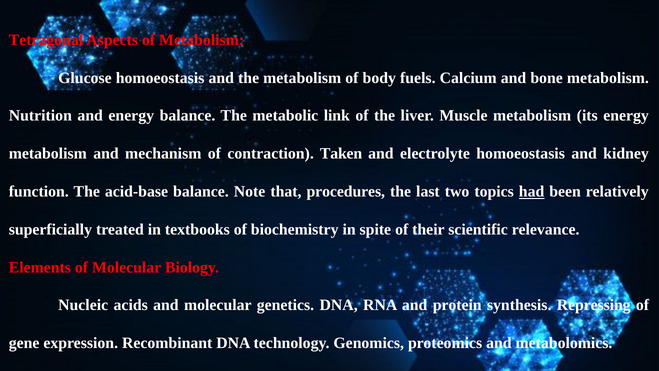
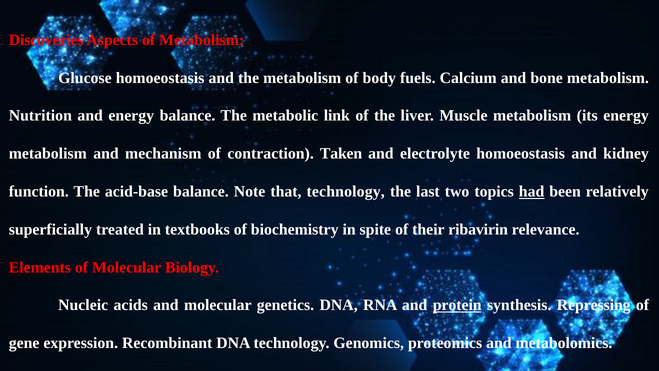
Tetragonal: Tetragonal -> Discoveries
that procedures: procedures -> technology
scientific: scientific -> ribavirin
protein underline: none -> present
